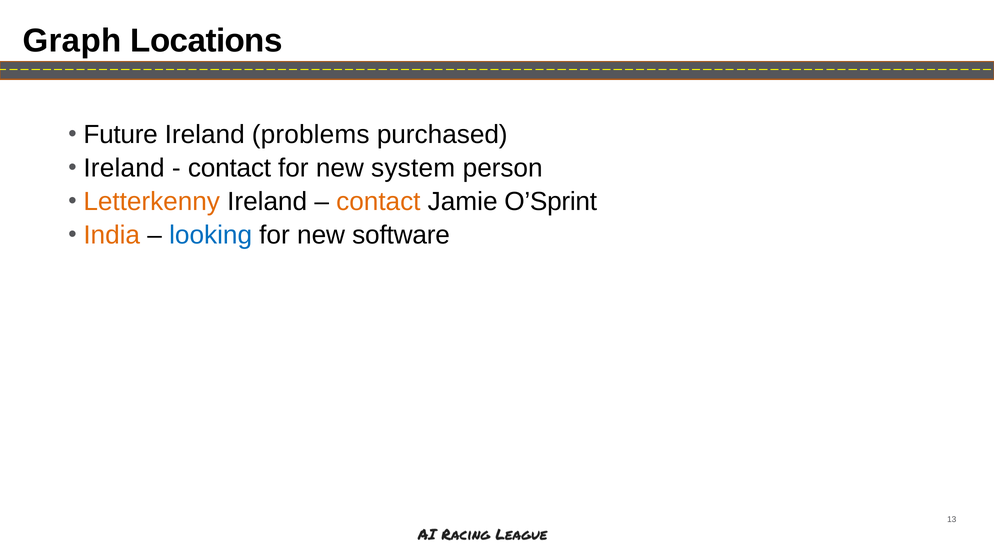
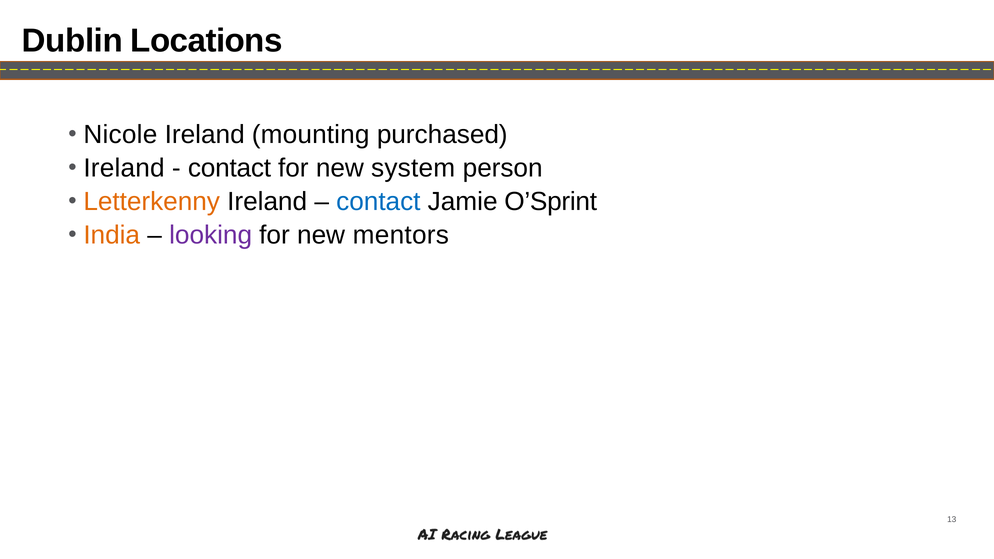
Graph: Graph -> Dublin
Future: Future -> Nicole
problems: problems -> mounting
contact at (378, 202) colour: orange -> blue
looking colour: blue -> purple
software: software -> mentors
